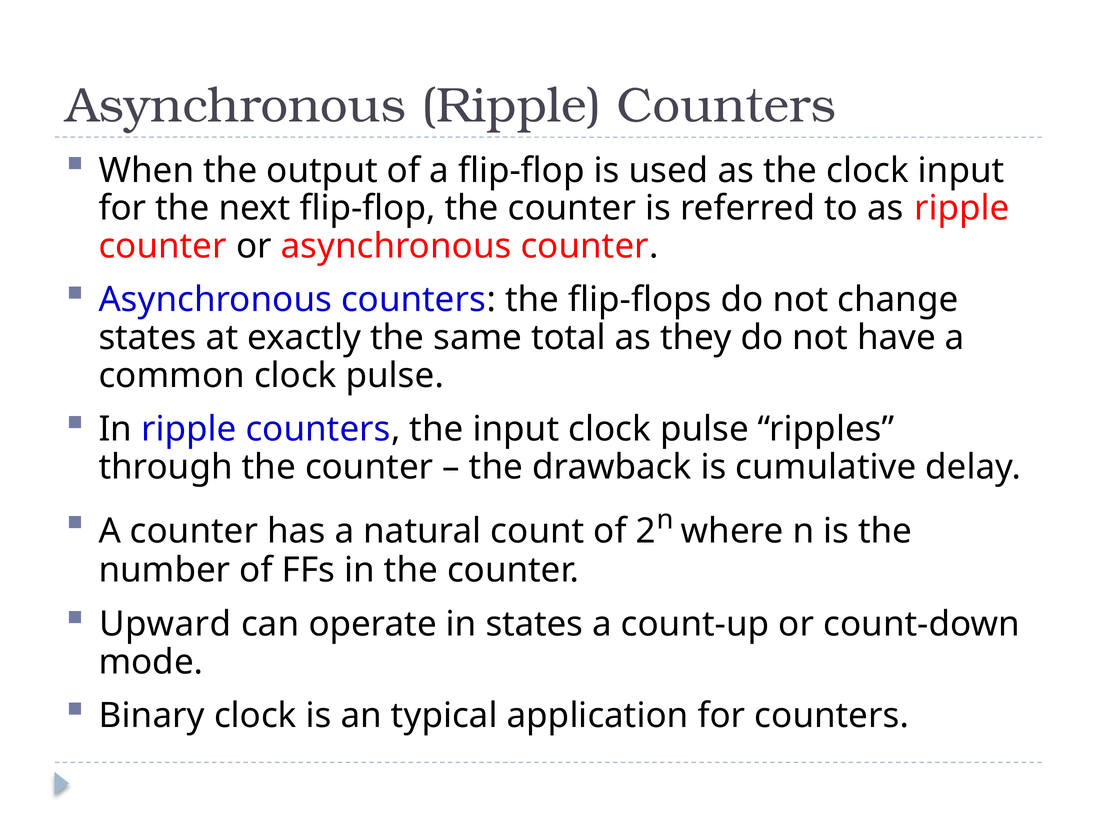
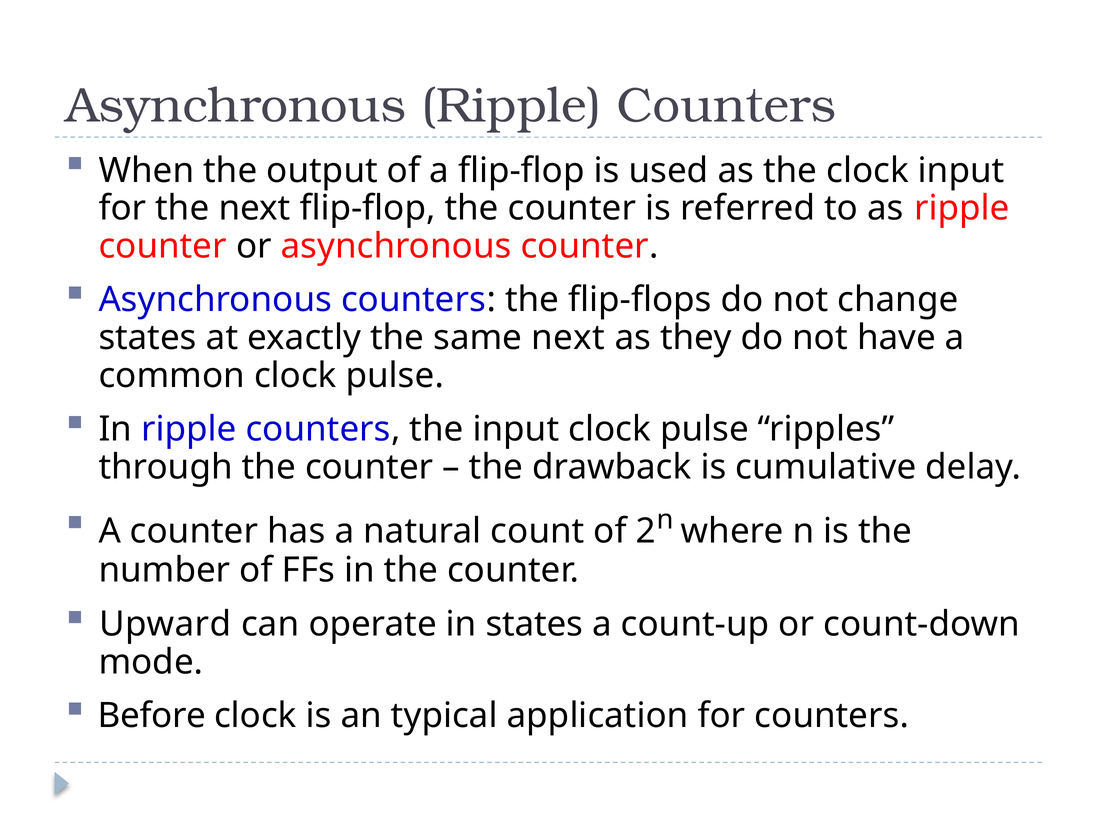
same total: total -> next
Binary: Binary -> Before
